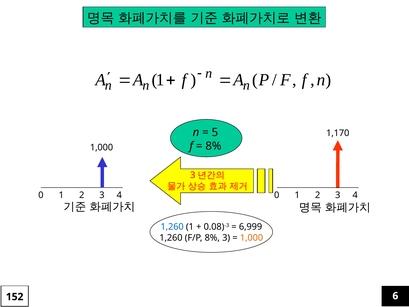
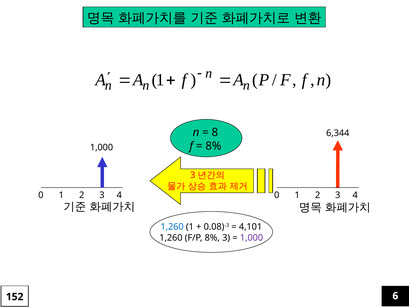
5: 5 -> 8
1,170: 1,170 -> 6,344
6,999: 6,999 -> 4,101
1,000 at (252, 238) colour: orange -> purple
